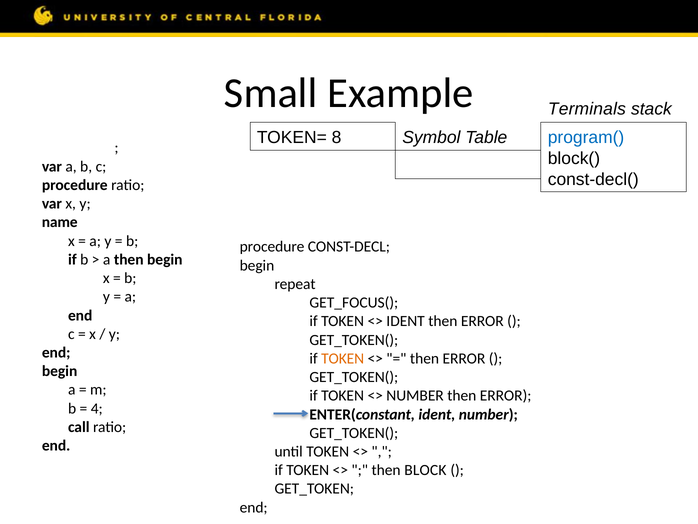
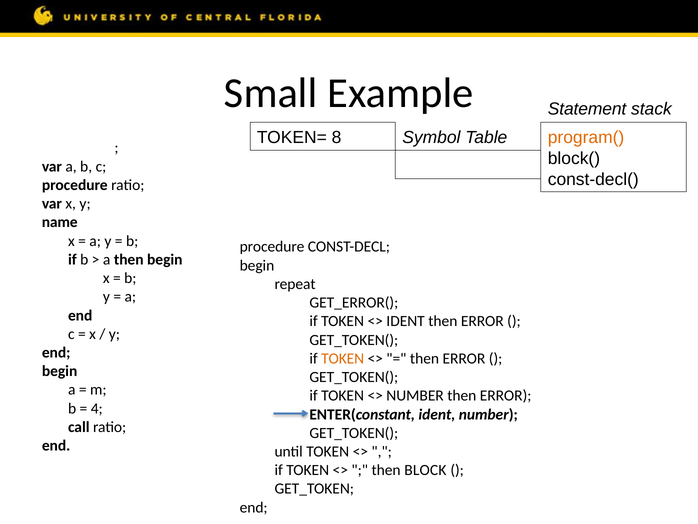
Terminals: Terminals -> Statement
program( colour: blue -> orange
GET_FOCUS(: GET_FOCUS( -> GET_ERROR(
